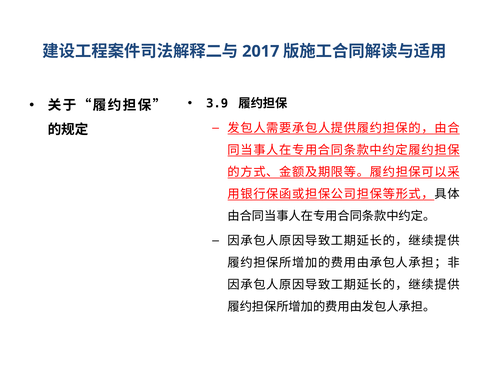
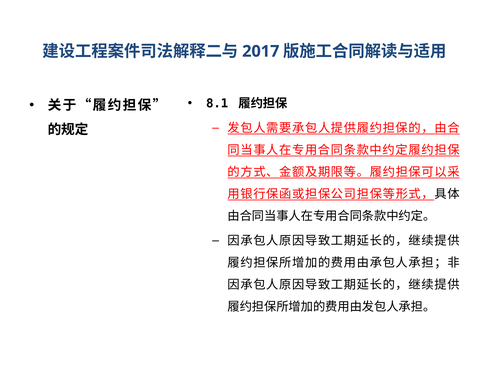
3.9: 3.9 -> 8.1
